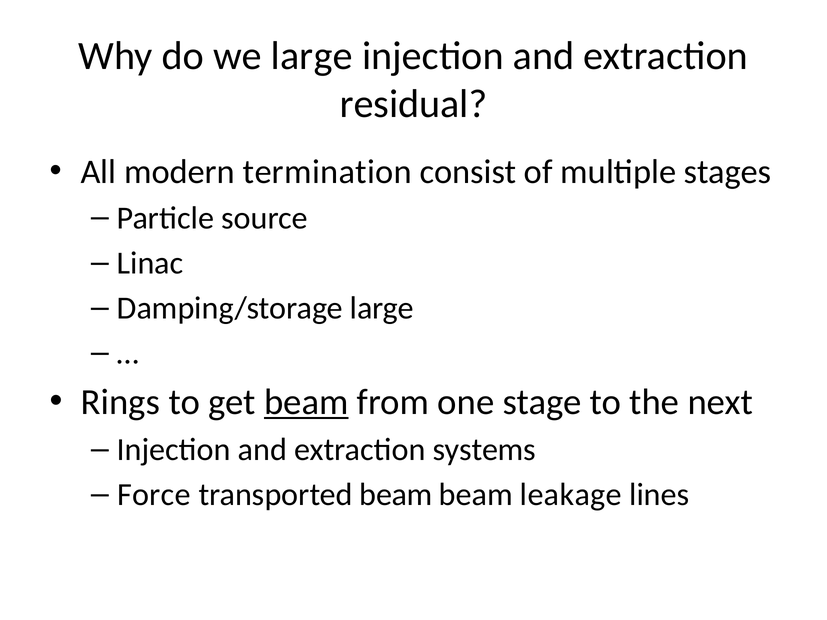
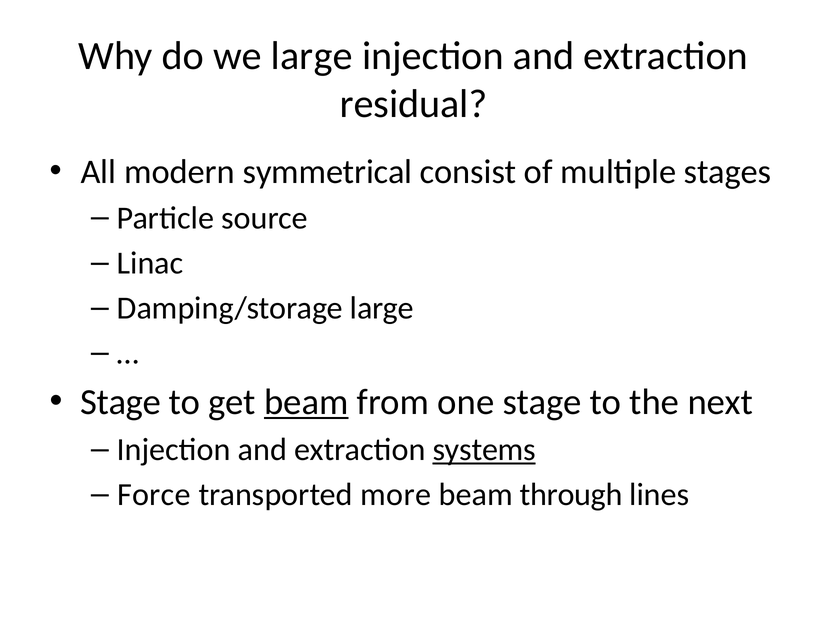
termination: termination -> symmetrical
Rings at (120, 402): Rings -> Stage
systems underline: none -> present
transported beam: beam -> more
leakage: leakage -> through
